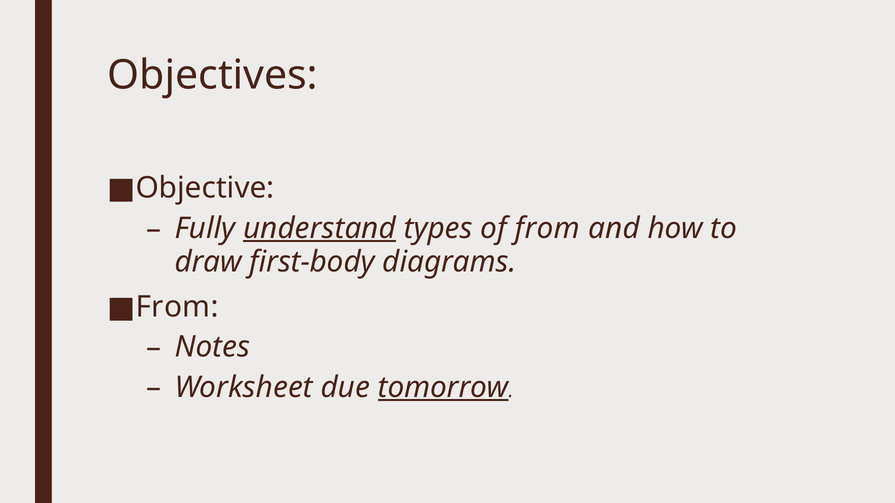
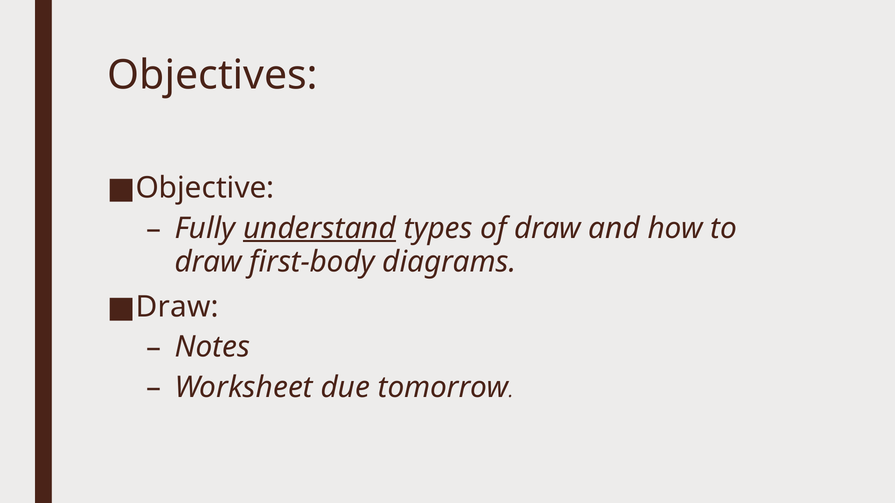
of from: from -> draw
From at (177, 307): From -> Draw
tomorrow underline: present -> none
